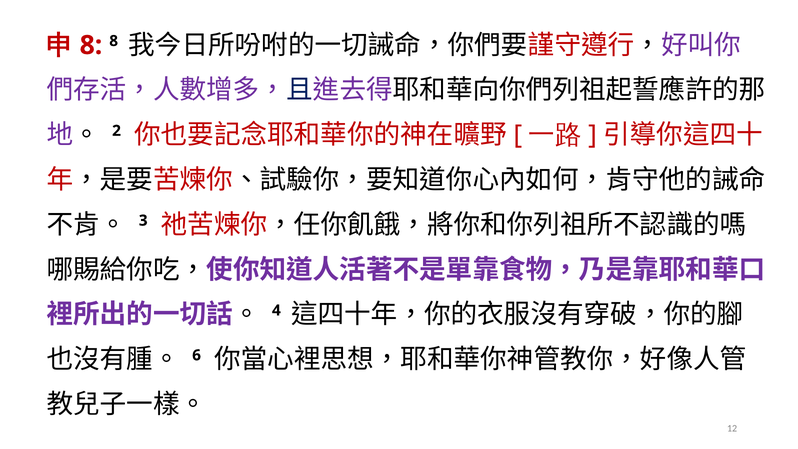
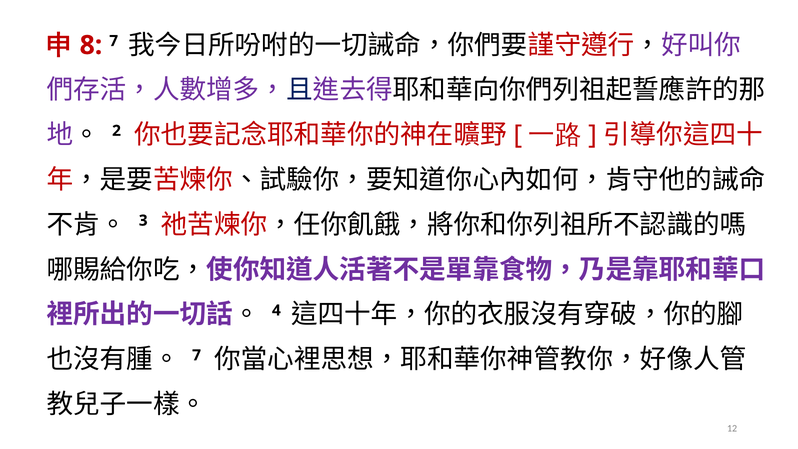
8 at (114, 41): 8 -> 7
6 at (197, 355): 6 -> 7
